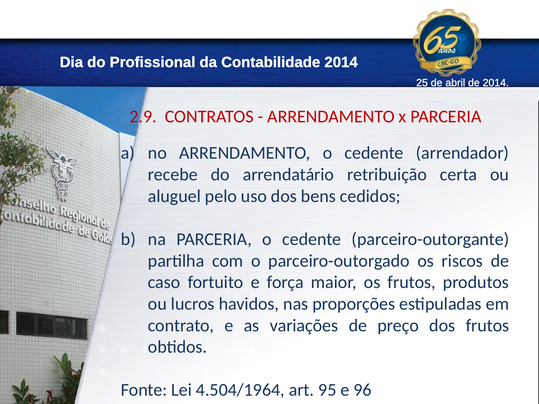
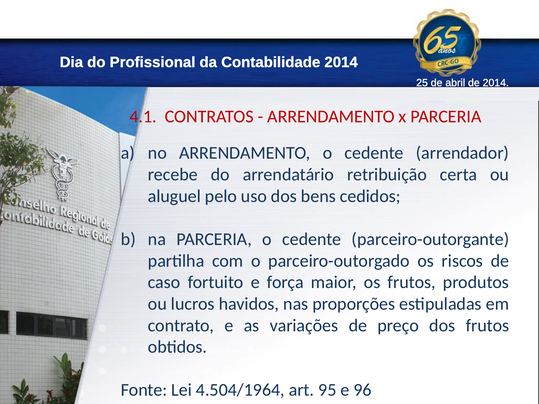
2.9: 2.9 -> 4.1
